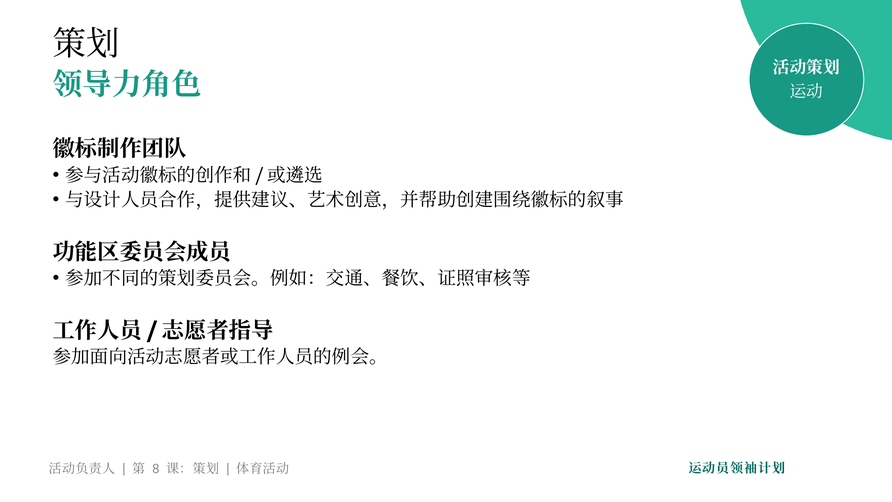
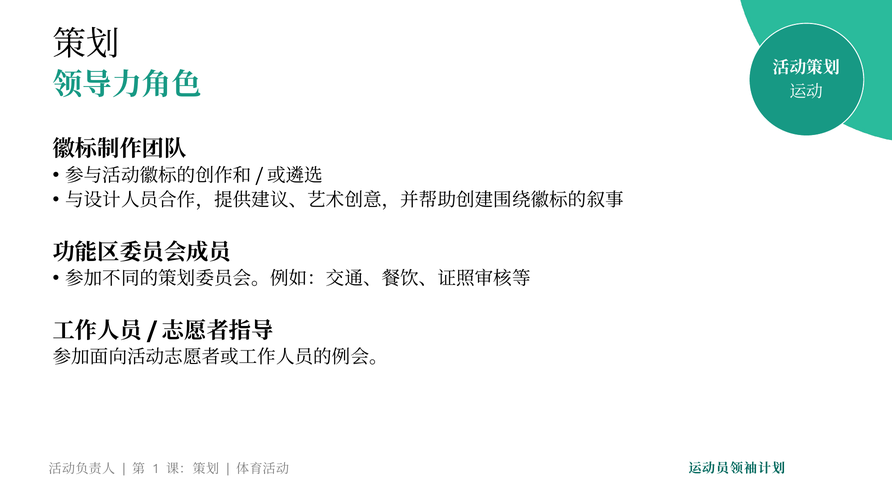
8: 8 -> 1
